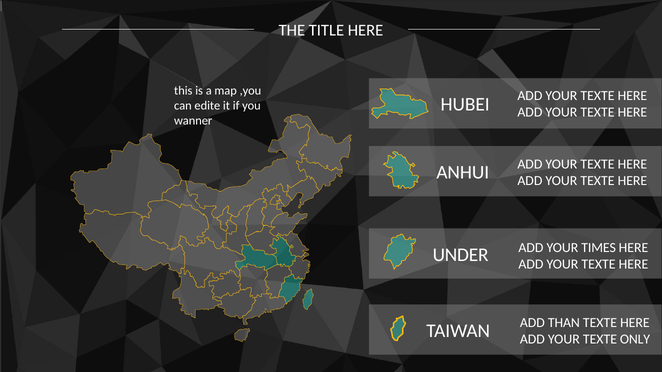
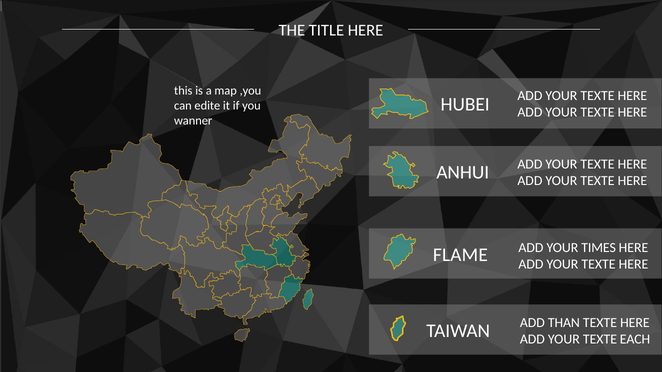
UNDER: UNDER -> FLAME
ONLY: ONLY -> EACH
